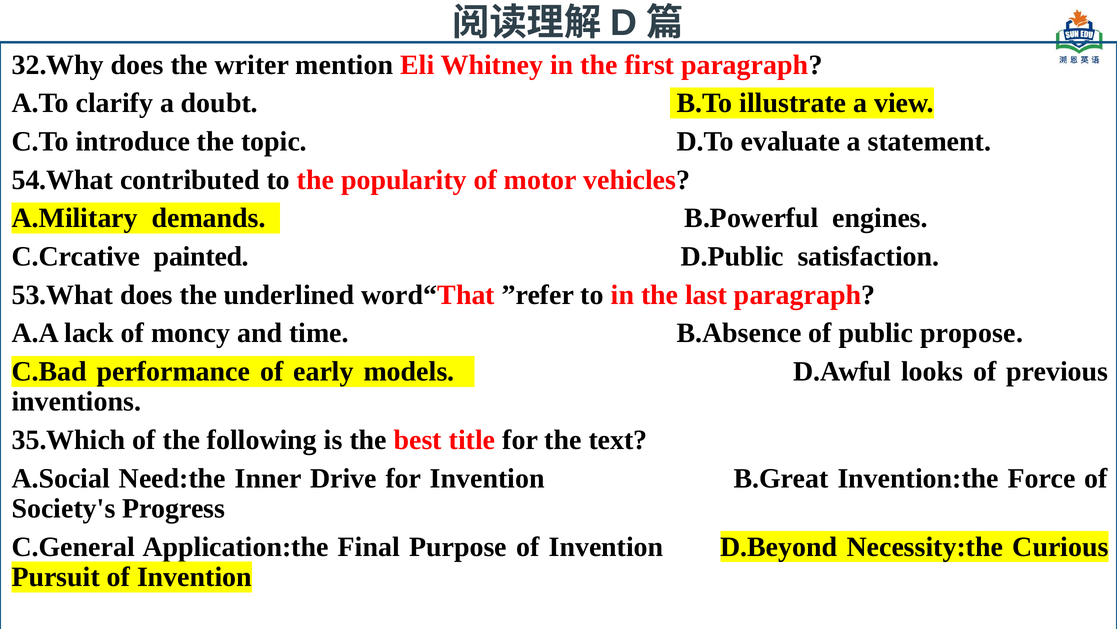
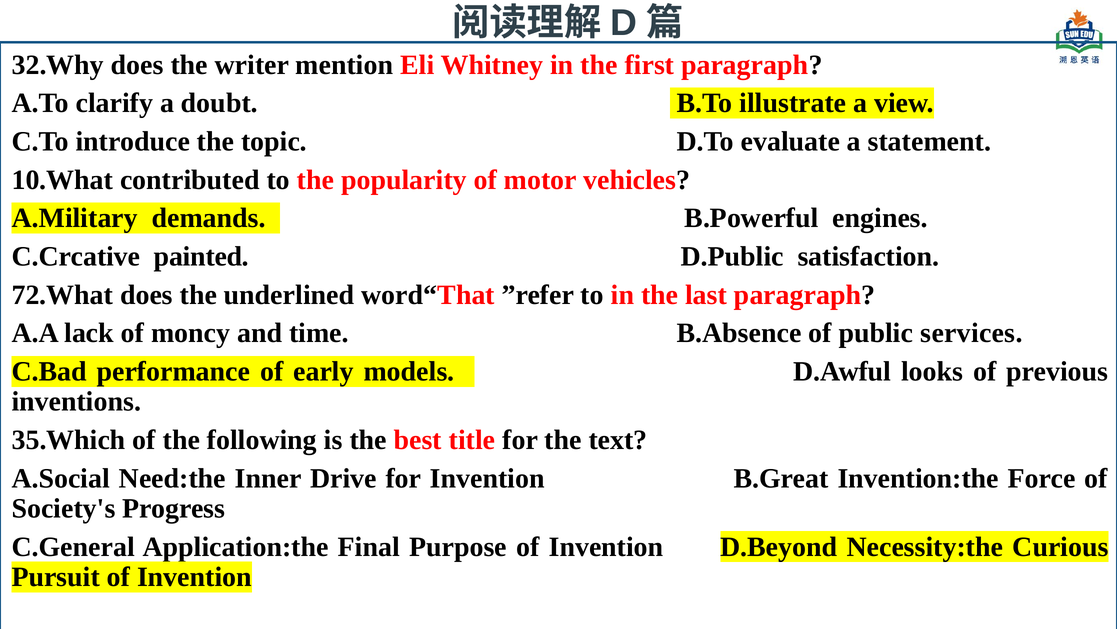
54.What: 54.What -> 10.What
53.What: 53.What -> 72.What
propose: propose -> services
